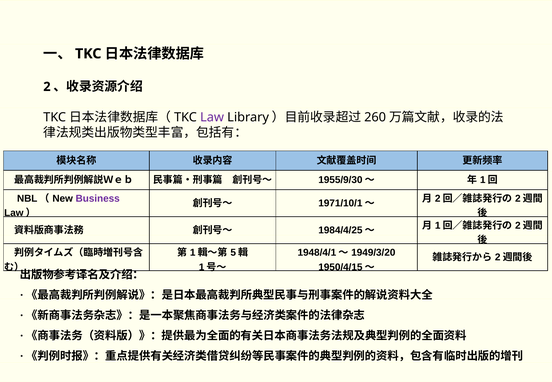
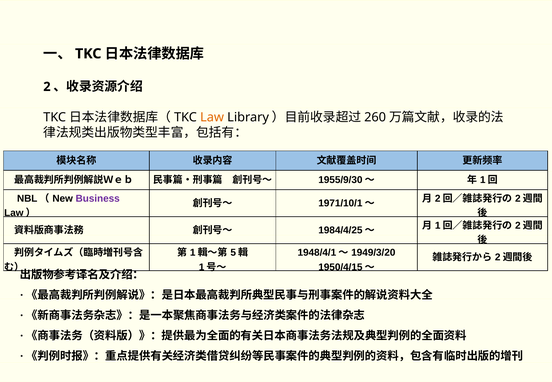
Law colour: purple -> orange
